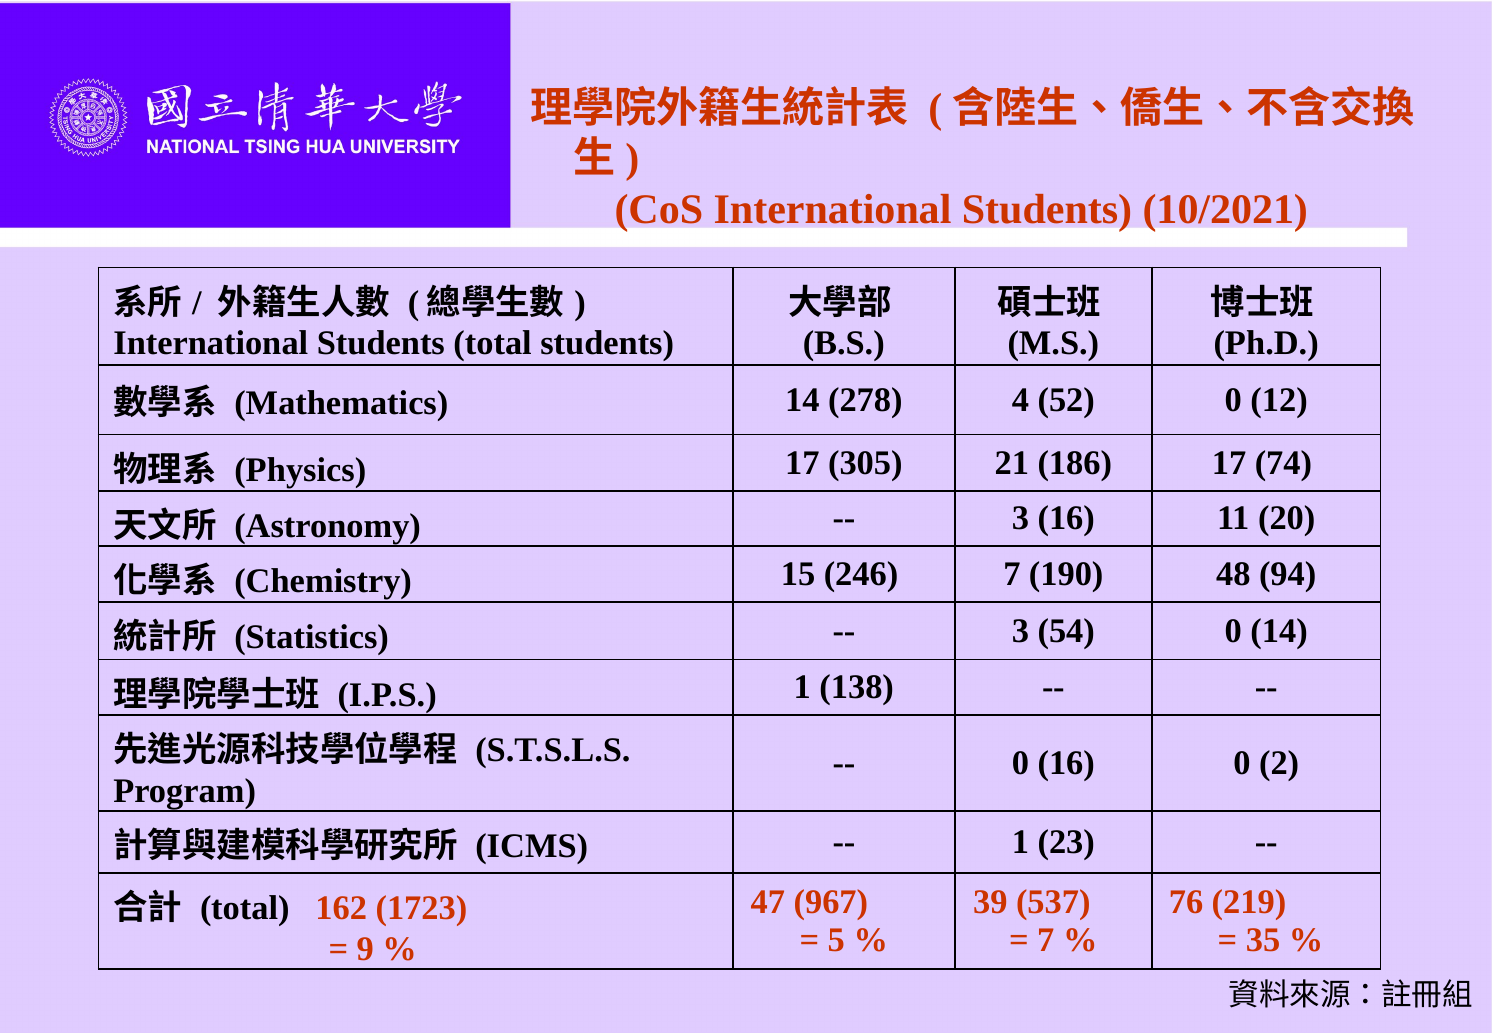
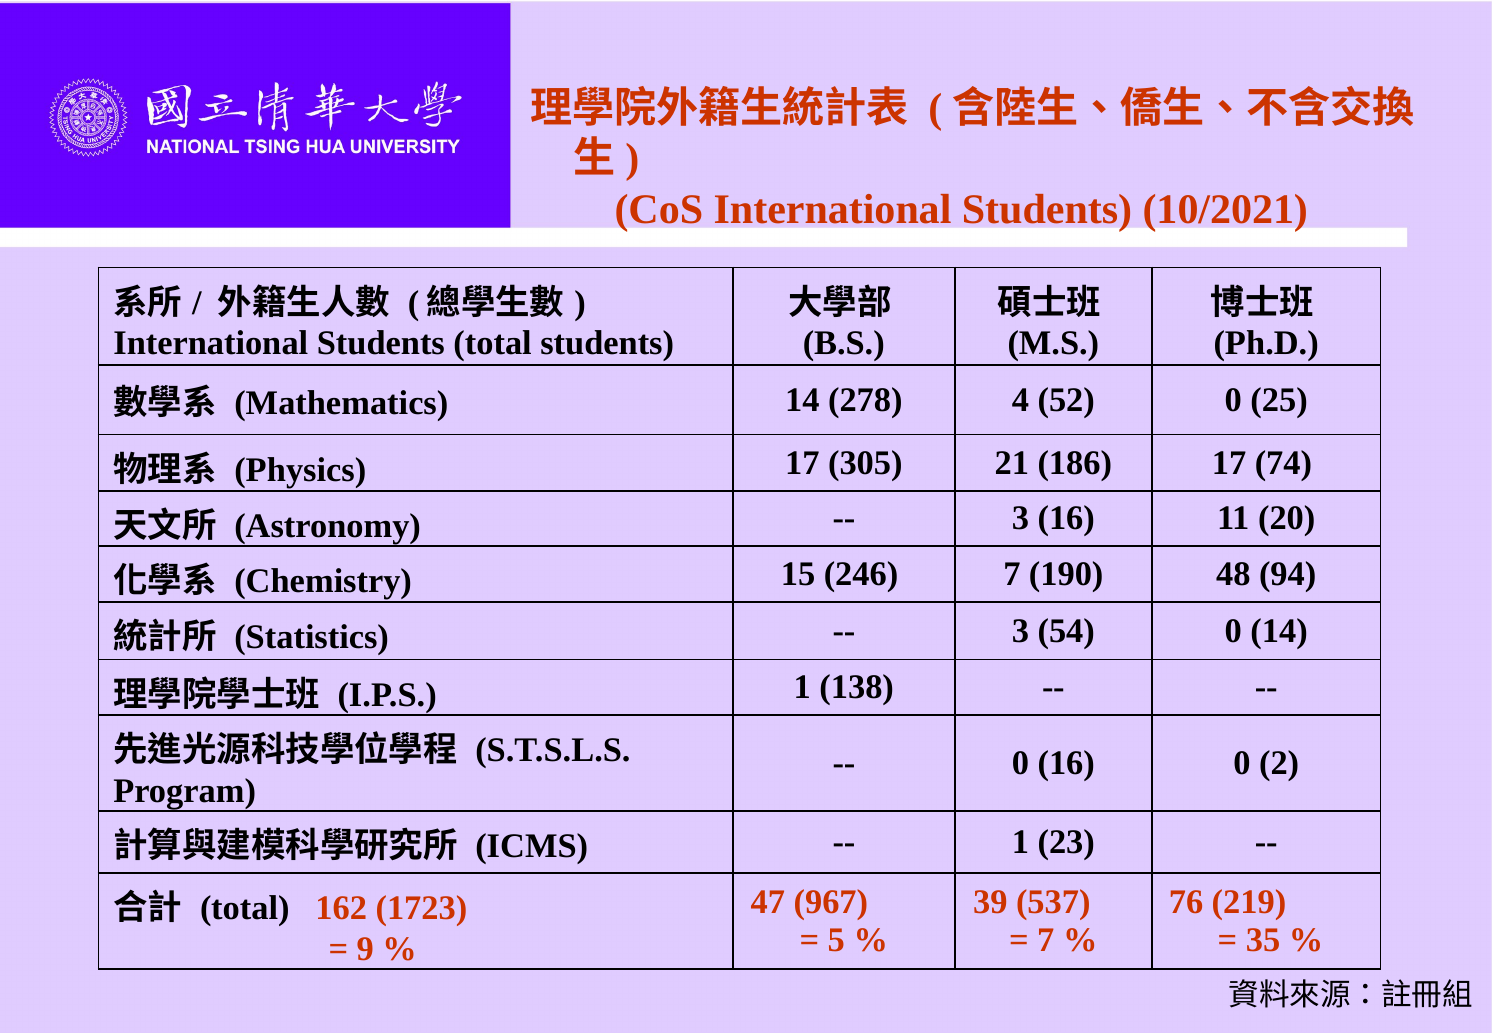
12: 12 -> 25
